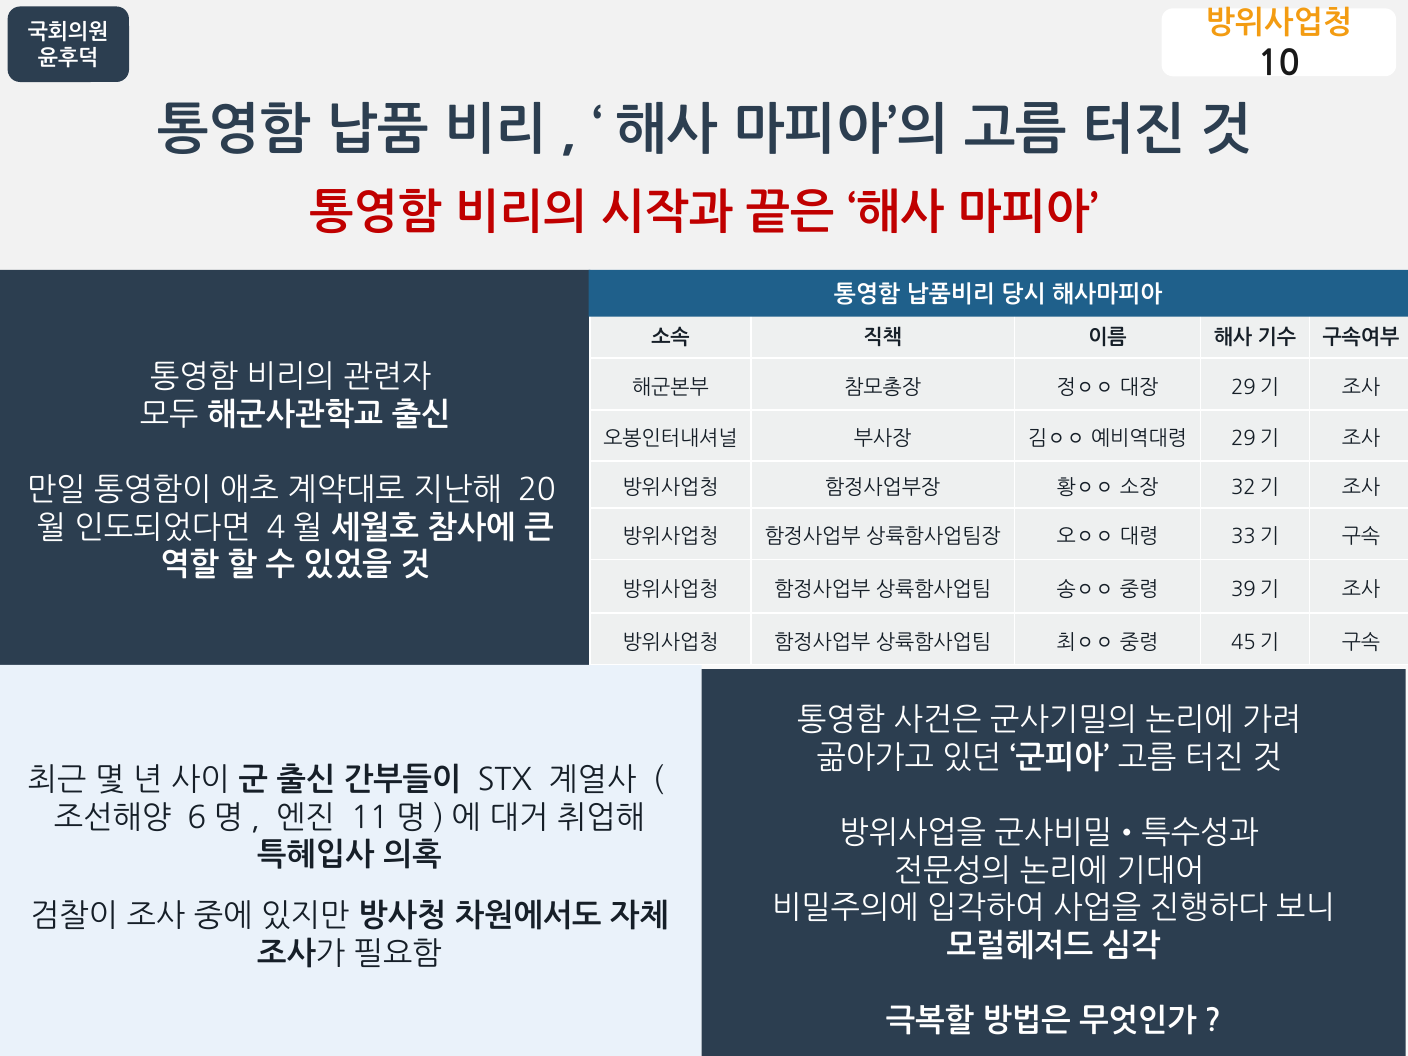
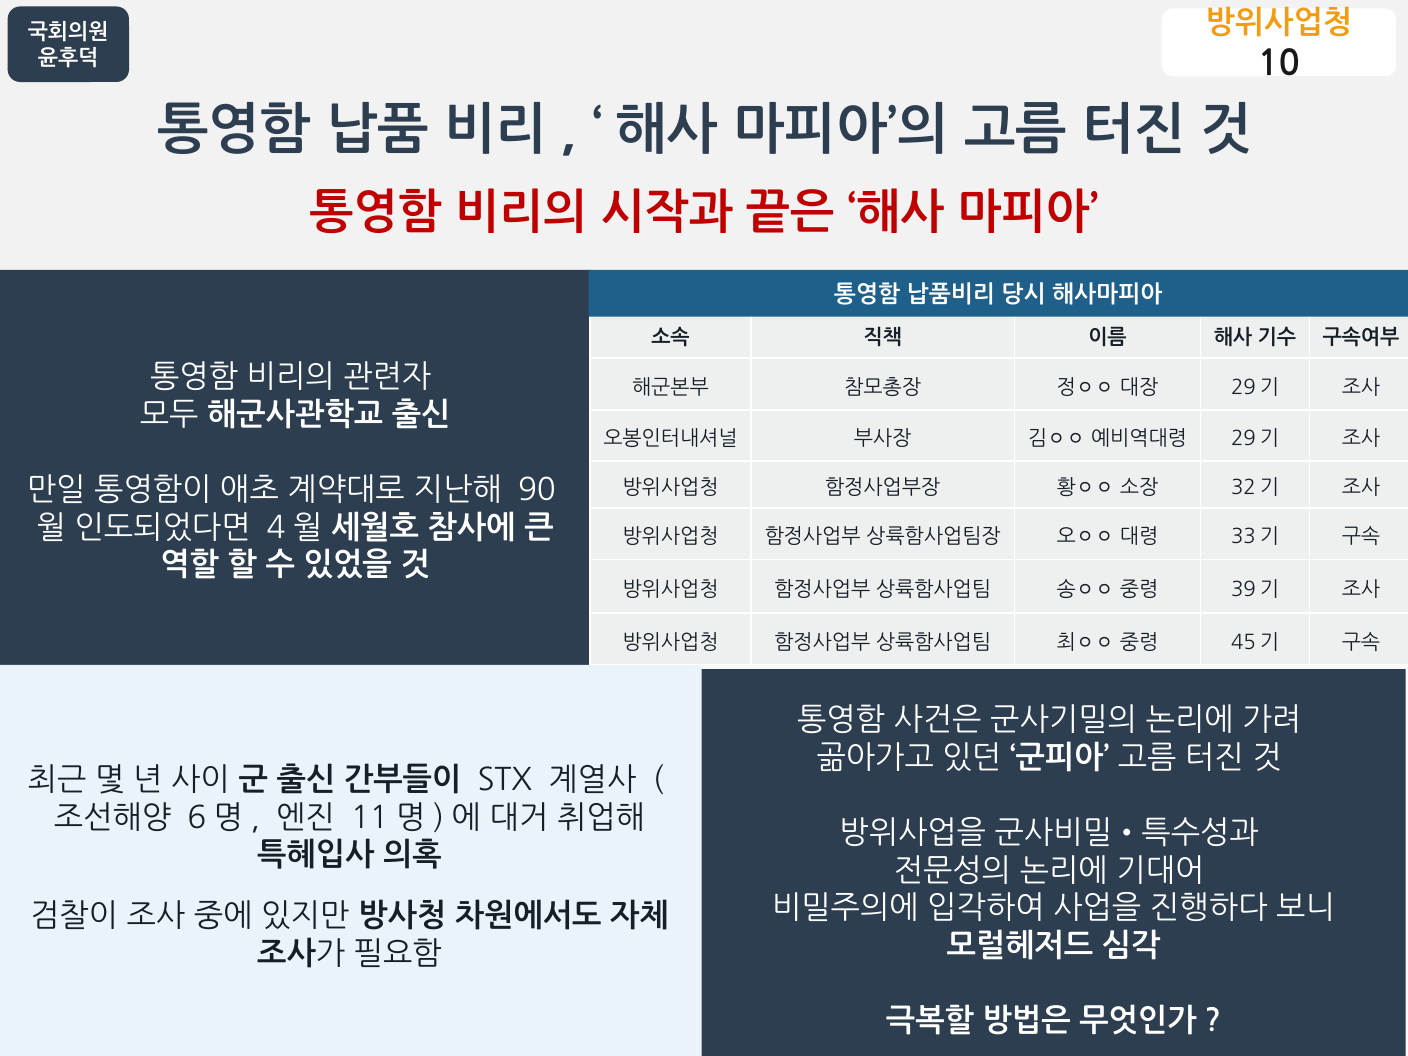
20: 20 -> 90
